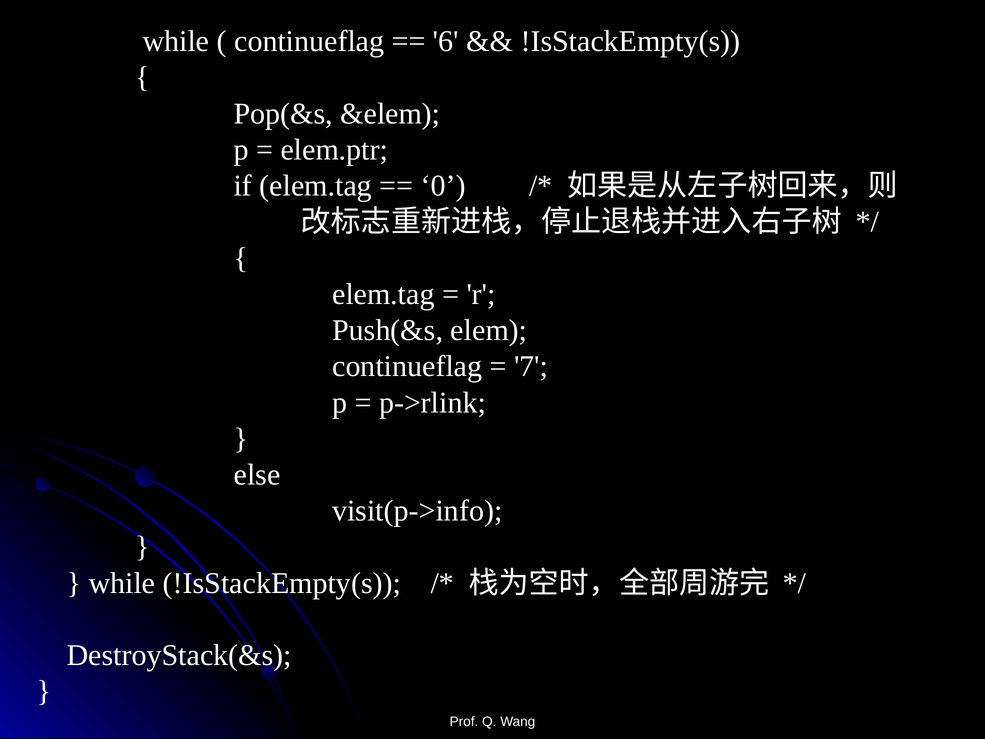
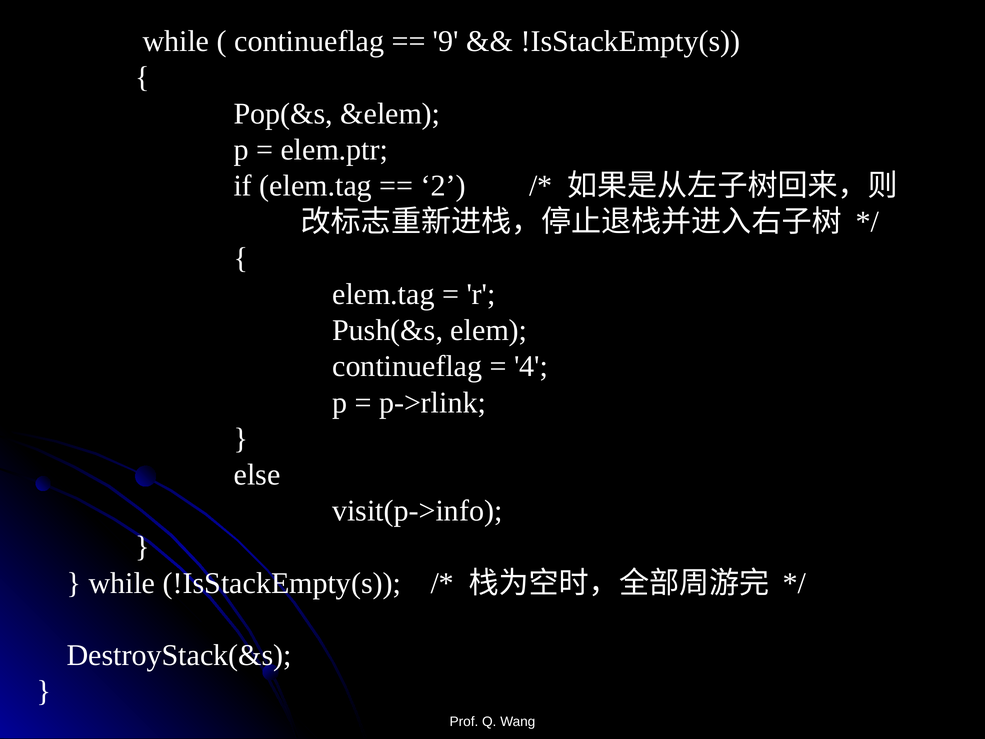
6: 6 -> 9
0: 0 -> 2
7: 7 -> 4
